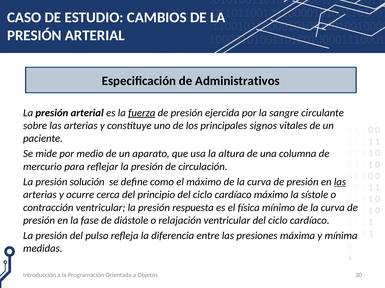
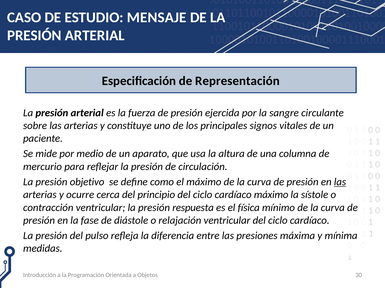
CAMBIOS: CAMBIOS -> MENSAJE
Administrativos: Administrativos -> Representación
fuerza underline: present -> none
solución: solución -> objetivo
